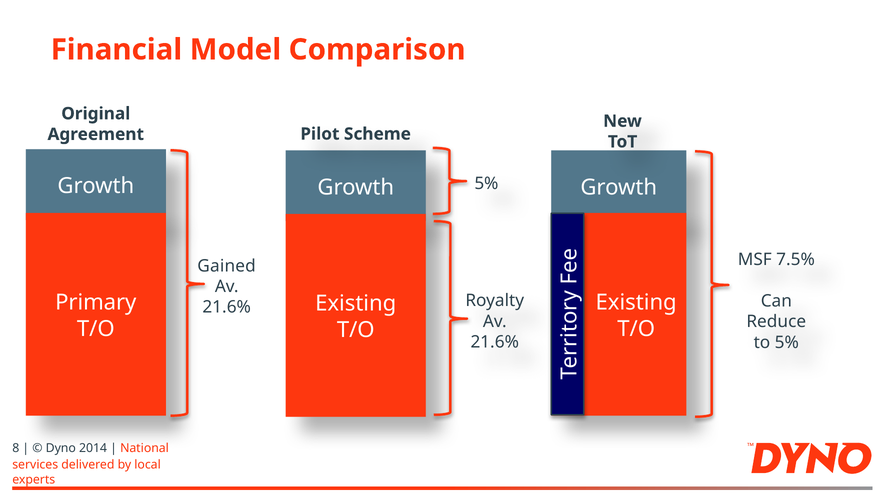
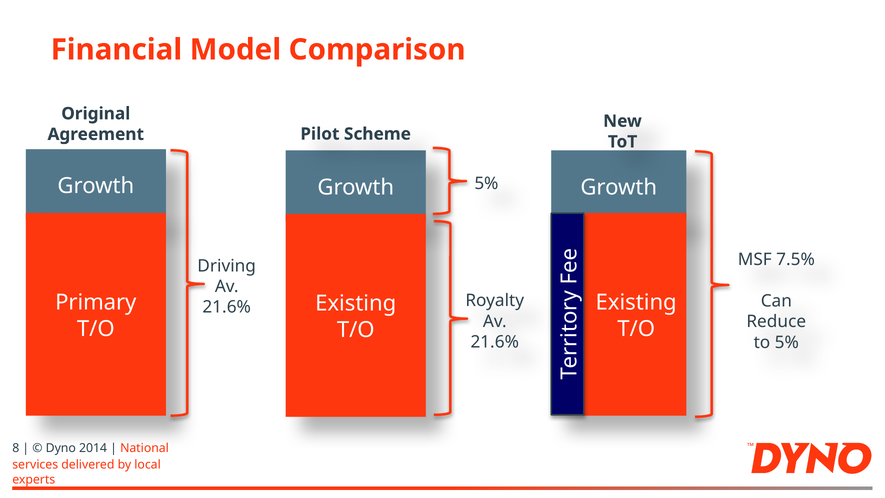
Gained: Gained -> Driving
